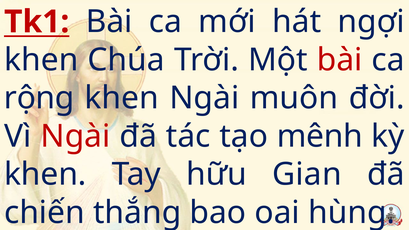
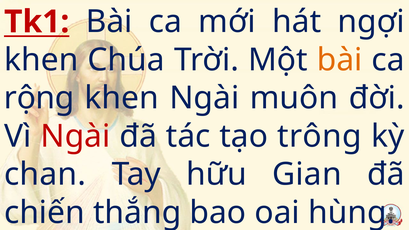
bài at (340, 60) colour: red -> orange
mênh: mênh -> trông
khen at (45, 175): khen -> chan
